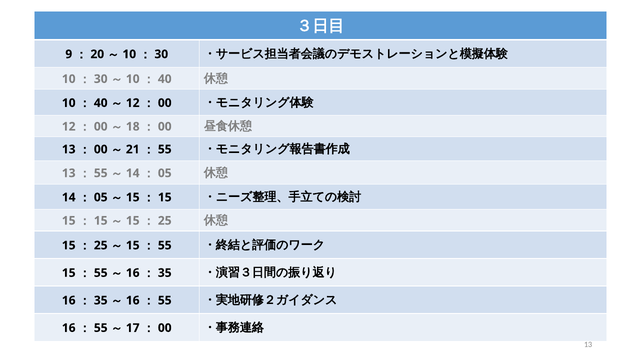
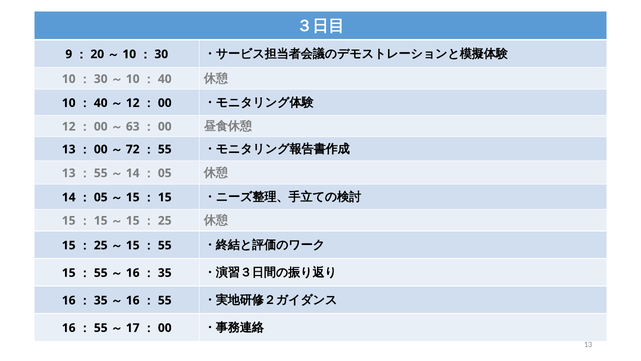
18: 18 -> 63
21: 21 -> 72
